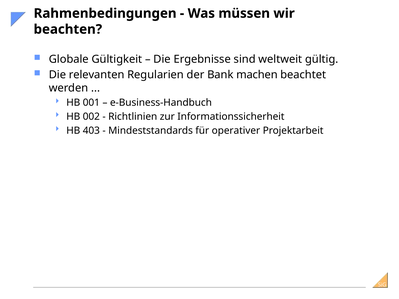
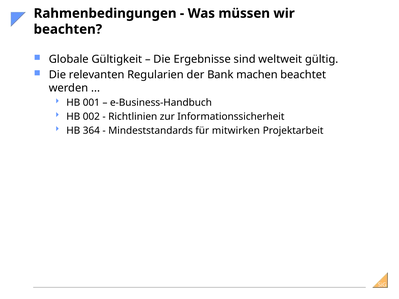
403: 403 -> 364
operativer: operativer -> mitwirken
